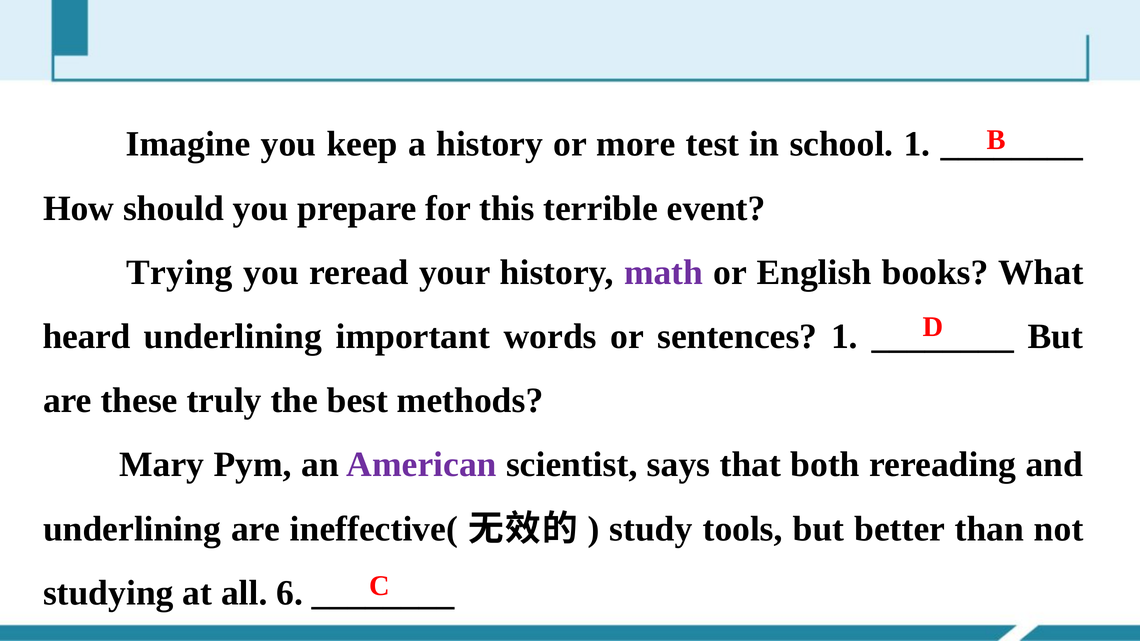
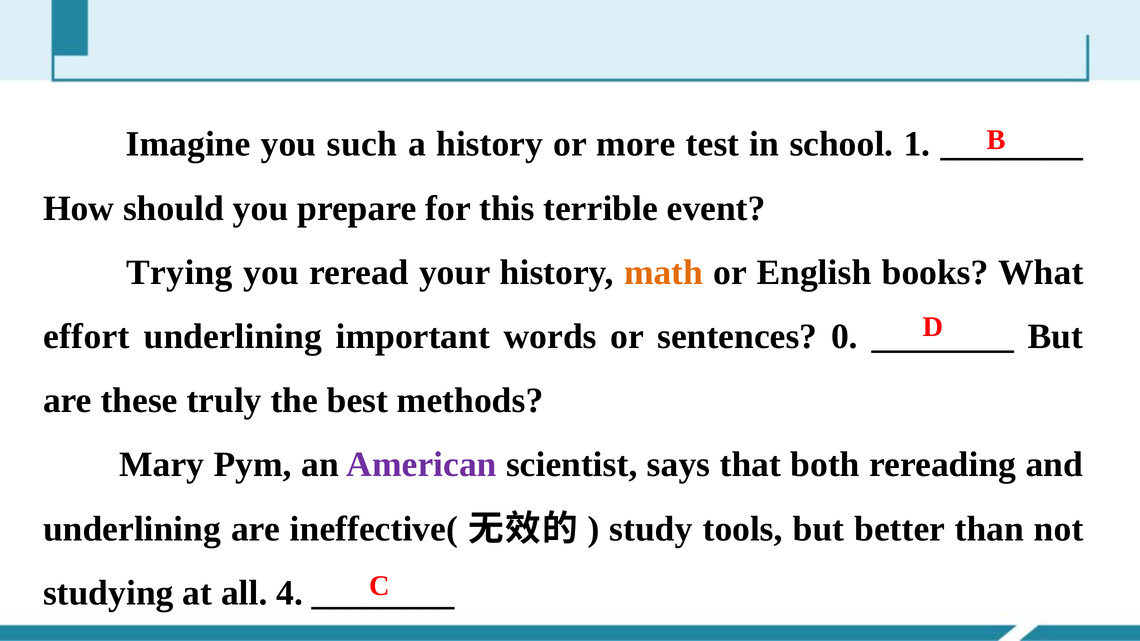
keep: keep -> such
math colour: purple -> orange
heard: heard -> effort
sentences 1: 1 -> 0
6: 6 -> 4
